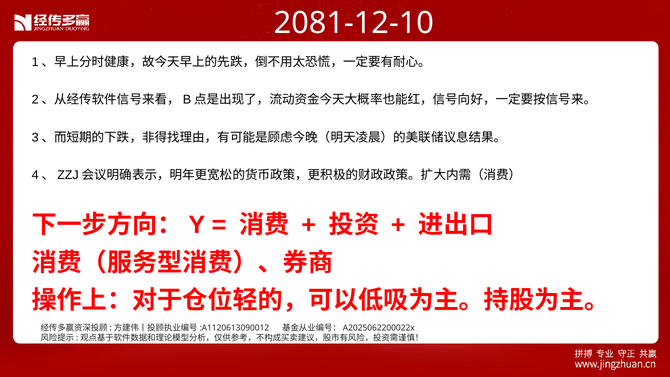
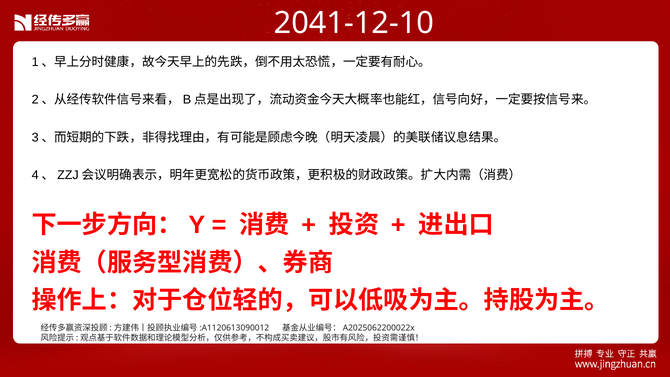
2081-12-10: 2081-12-10 -> 2041-12-10
